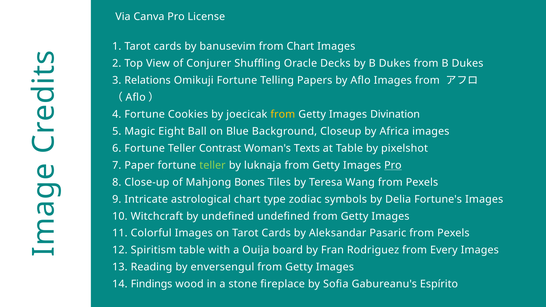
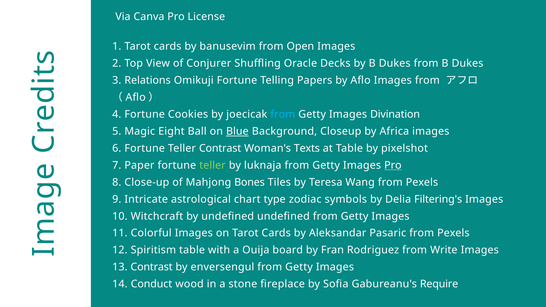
from Chart: Chart -> Open
from at (283, 114) colour: yellow -> light blue
Blue underline: none -> present
Fortune's: Fortune's -> Filtering's
Every: Every -> Write
13 Reading: Reading -> Contrast
Findings: Findings -> Conduct
Espírito: Espírito -> Require
